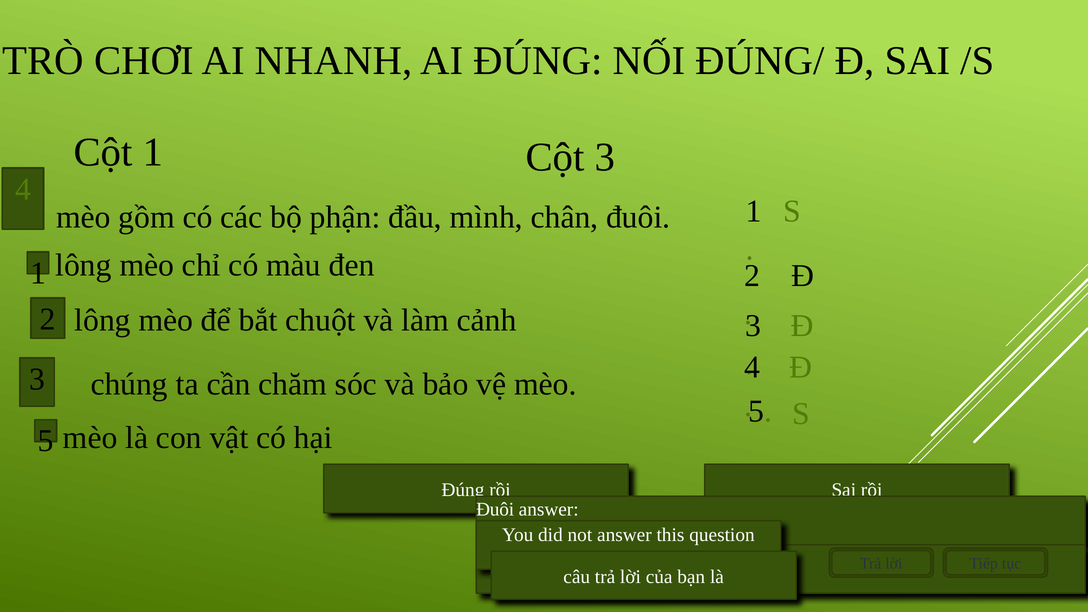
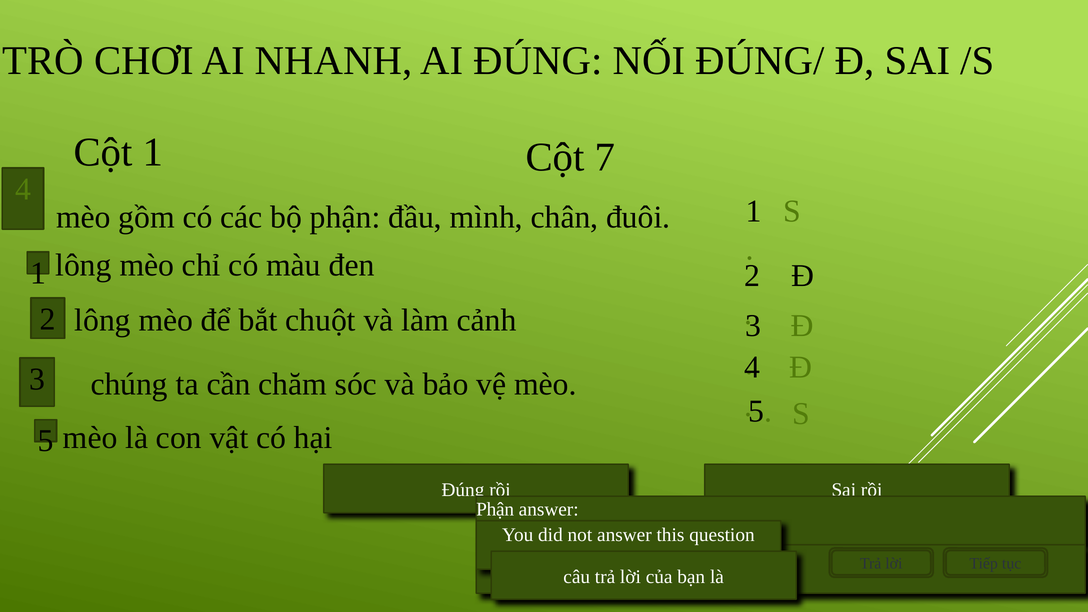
Cột 3: 3 -> 7
Đuôi at (495, 509): Đuôi -> Phận
